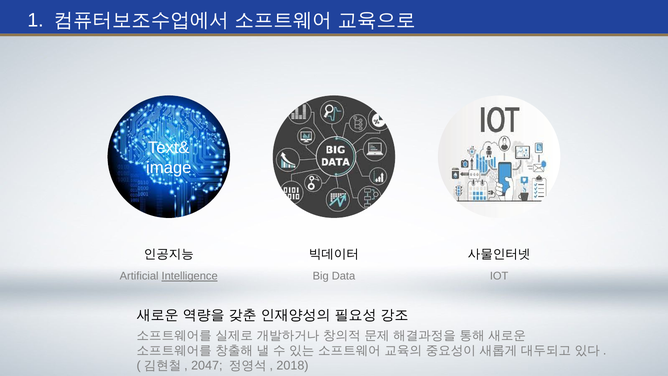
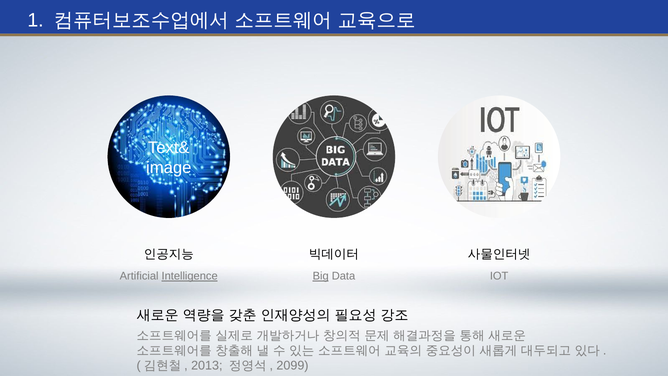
Big underline: none -> present
2047: 2047 -> 2013
2018: 2018 -> 2099
